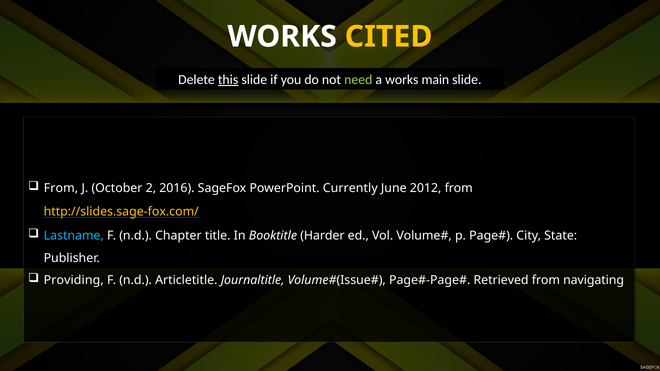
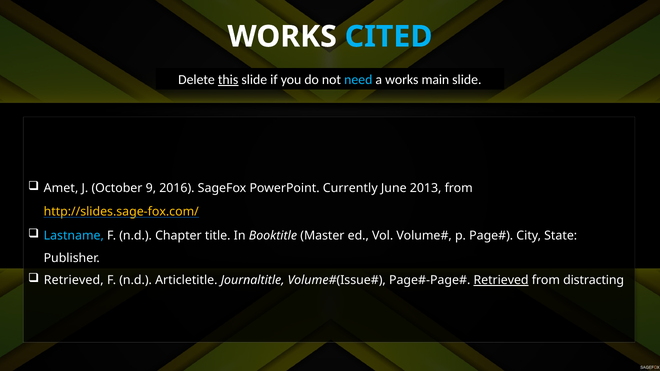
CITED colour: yellow -> light blue
need colour: light green -> light blue
From at (61, 188): From -> Amet
2: 2 -> 9
2012: 2012 -> 2013
Harder: Harder -> Master
Providing at (74, 280): Providing -> Retrieved
Retrieved at (501, 280) underline: none -> present
navigating: navigating -> distracting
